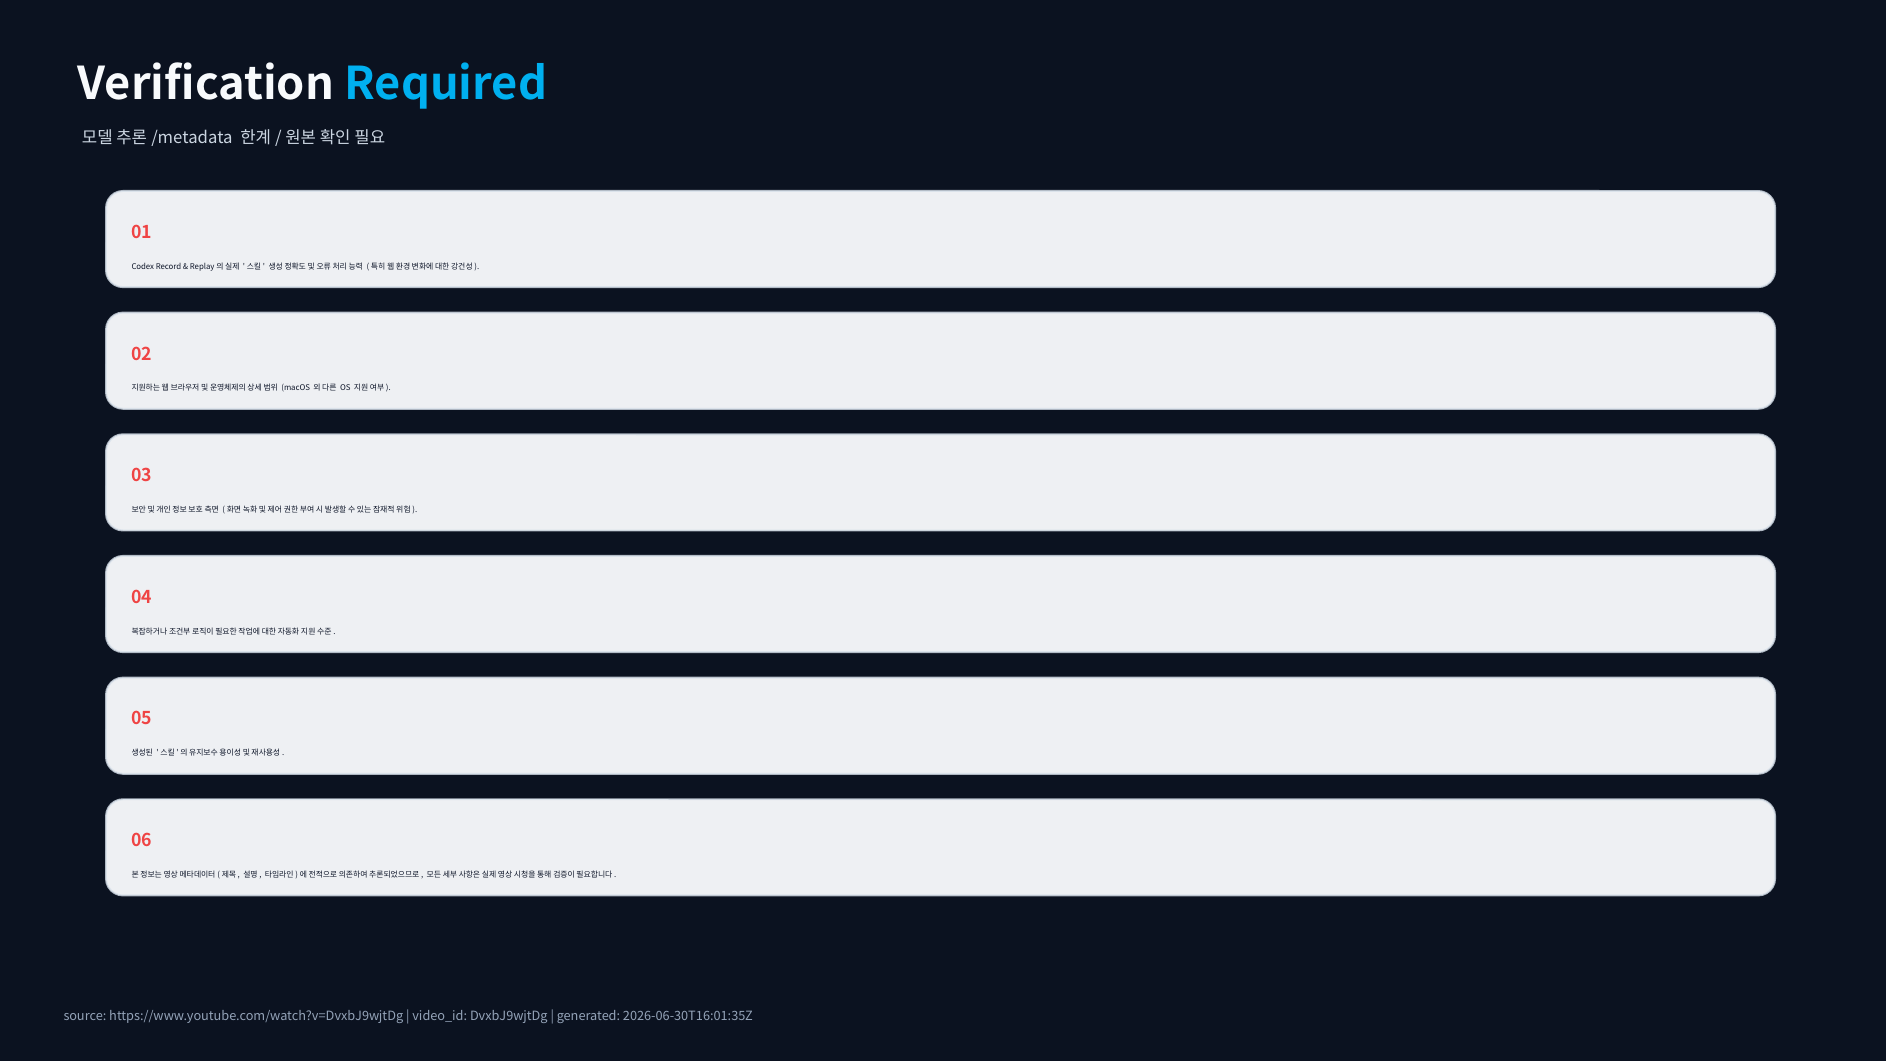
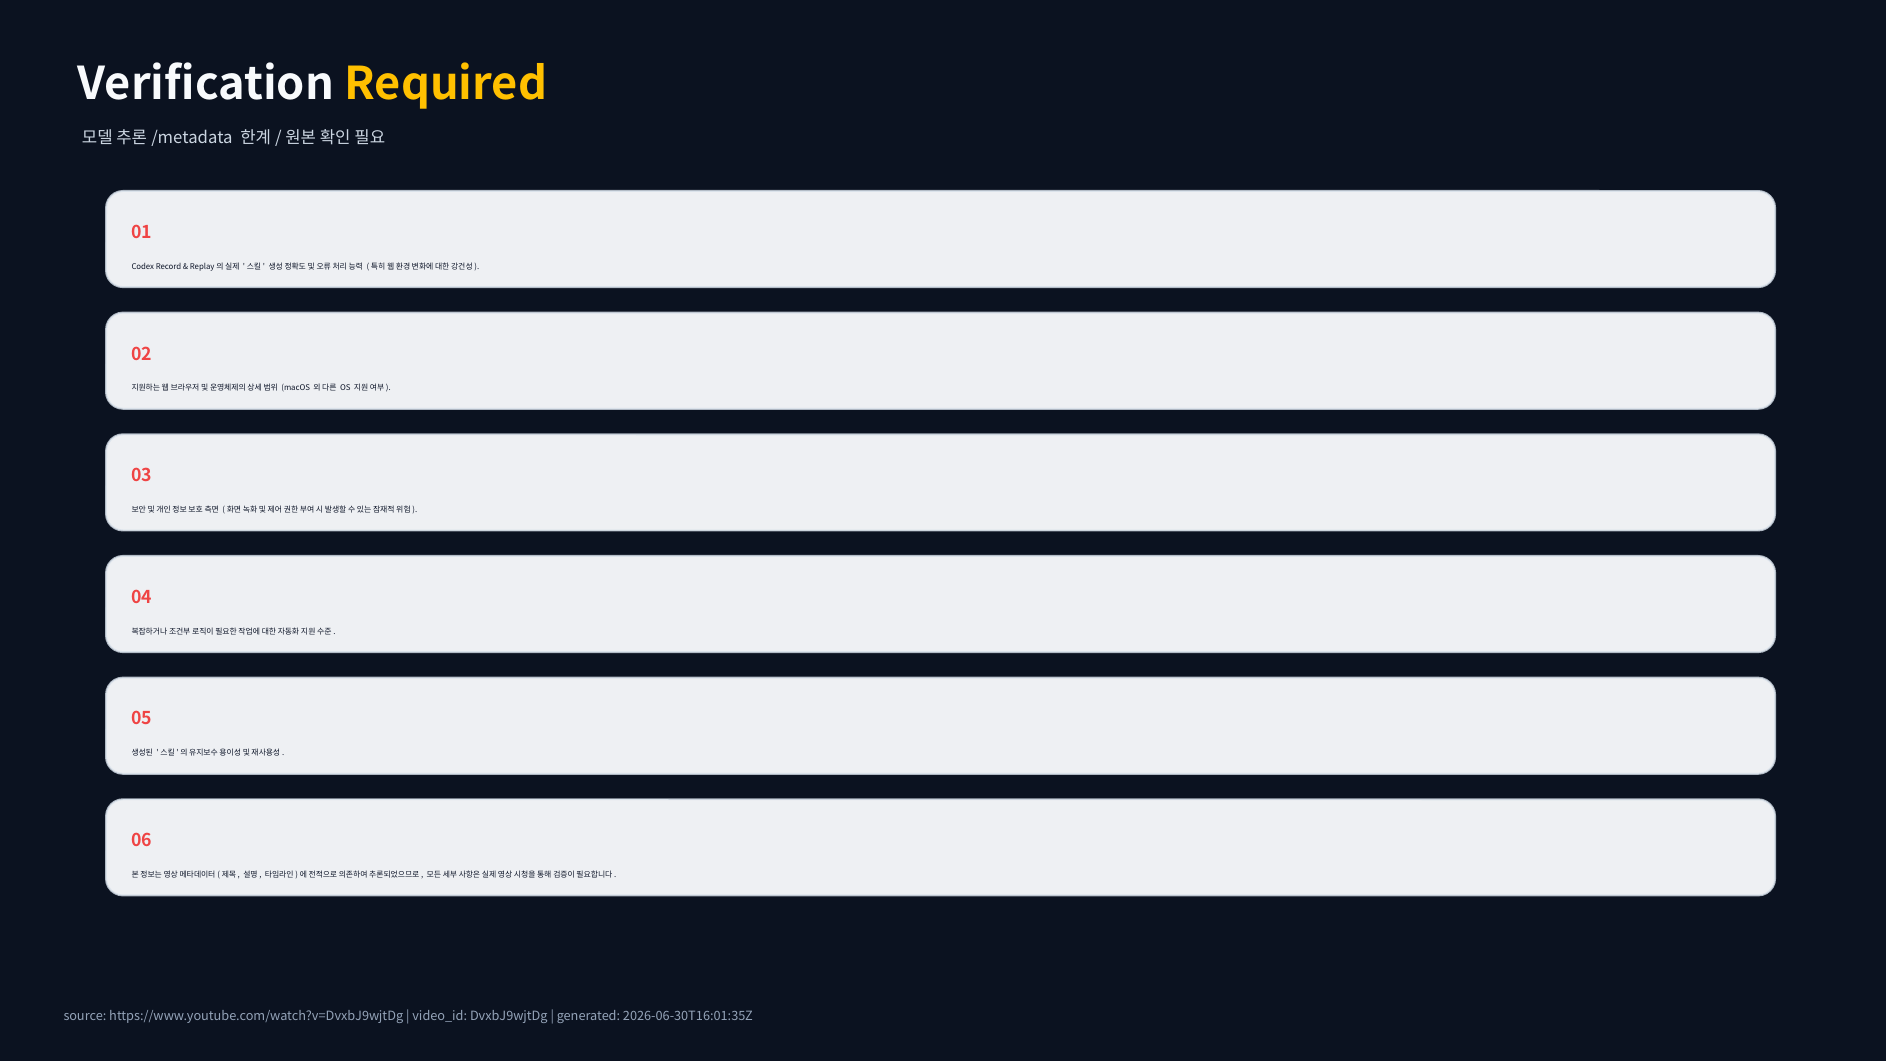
Required colour: light blue -> yellow
